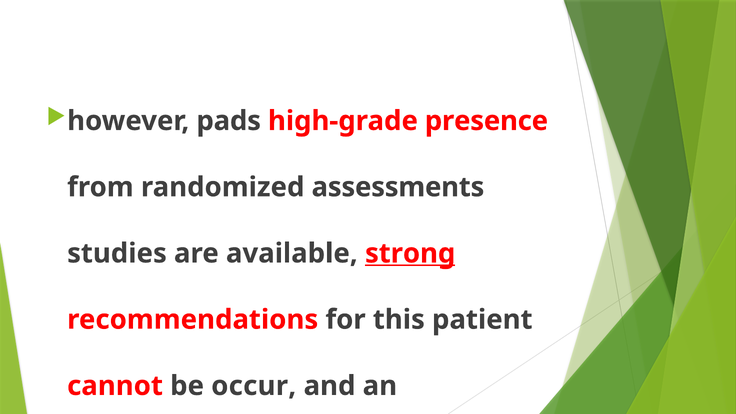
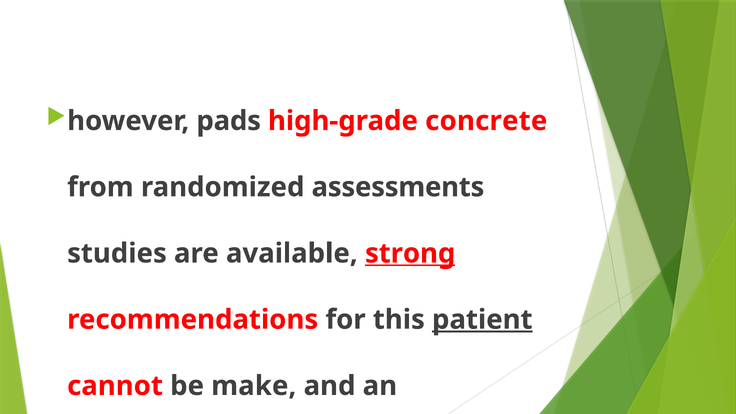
presence: presence -> concrete
patient underline: none -> present
occur: occur -> make
